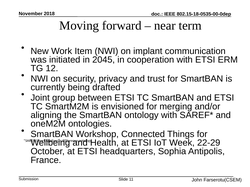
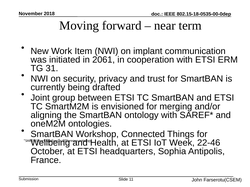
2045: 2045 -> 2061
12: 12 -> 31
22-29: 22-29 -> 22-46
